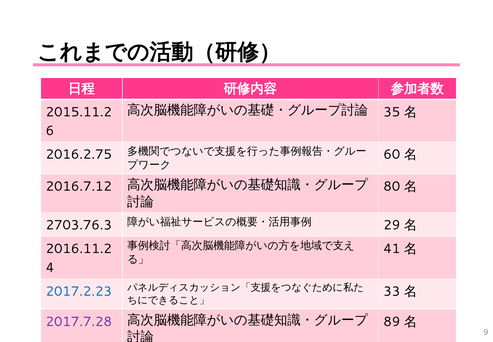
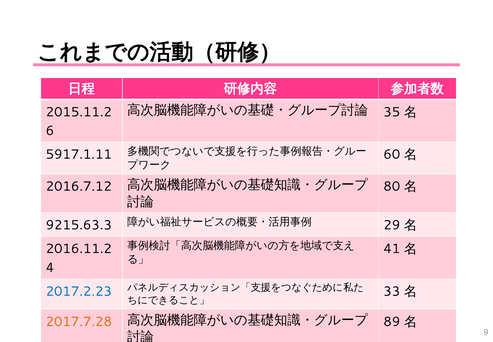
2016.2.75: 2016.2.75 -> 5917.1.11
2703.76.3: 2703.76.3 -> 9215.63.3
2017.7.28 colour: purple -> orange
